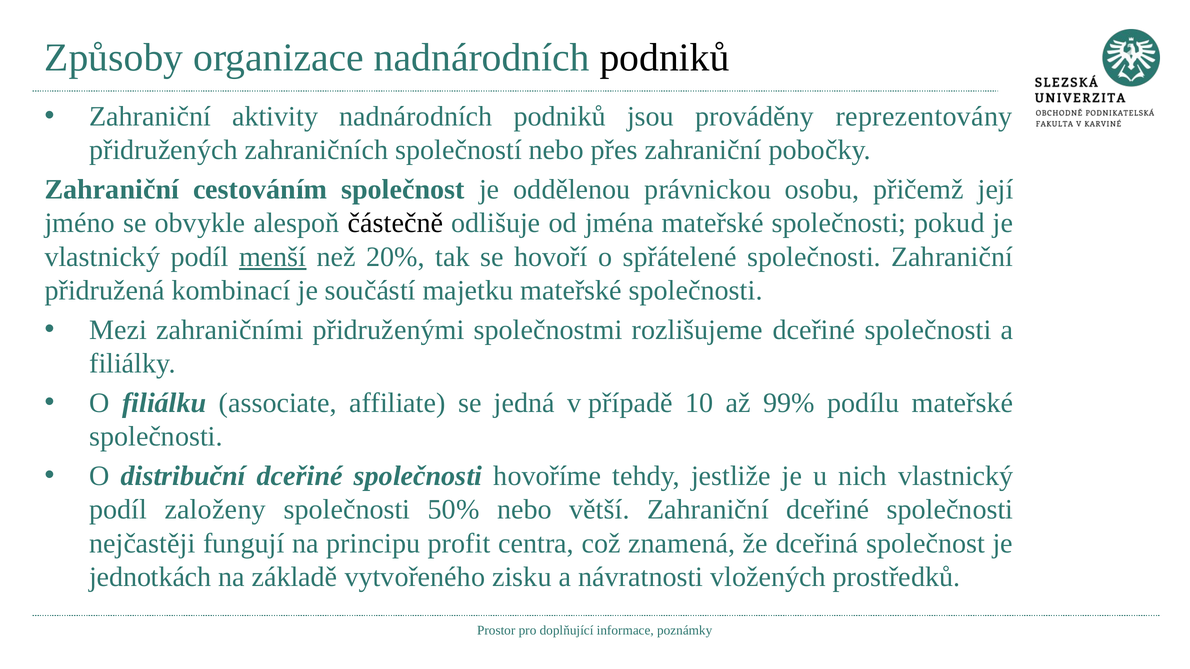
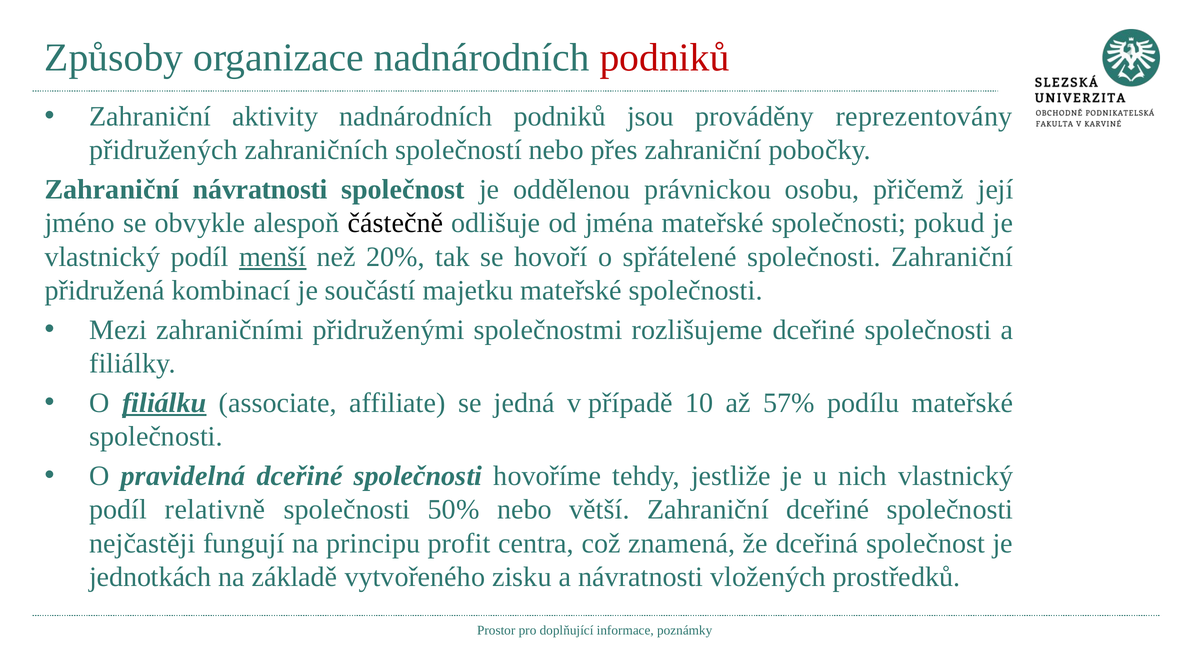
podniků at (665, 58) colour: black -> red
Zahraniční cestováním: cestováním -> návratnosti
filiálku underline: none -> present
99%: 99% -> 57%
distribuční: distribuční -> pravidelná
založeny: založeny -> relativně
